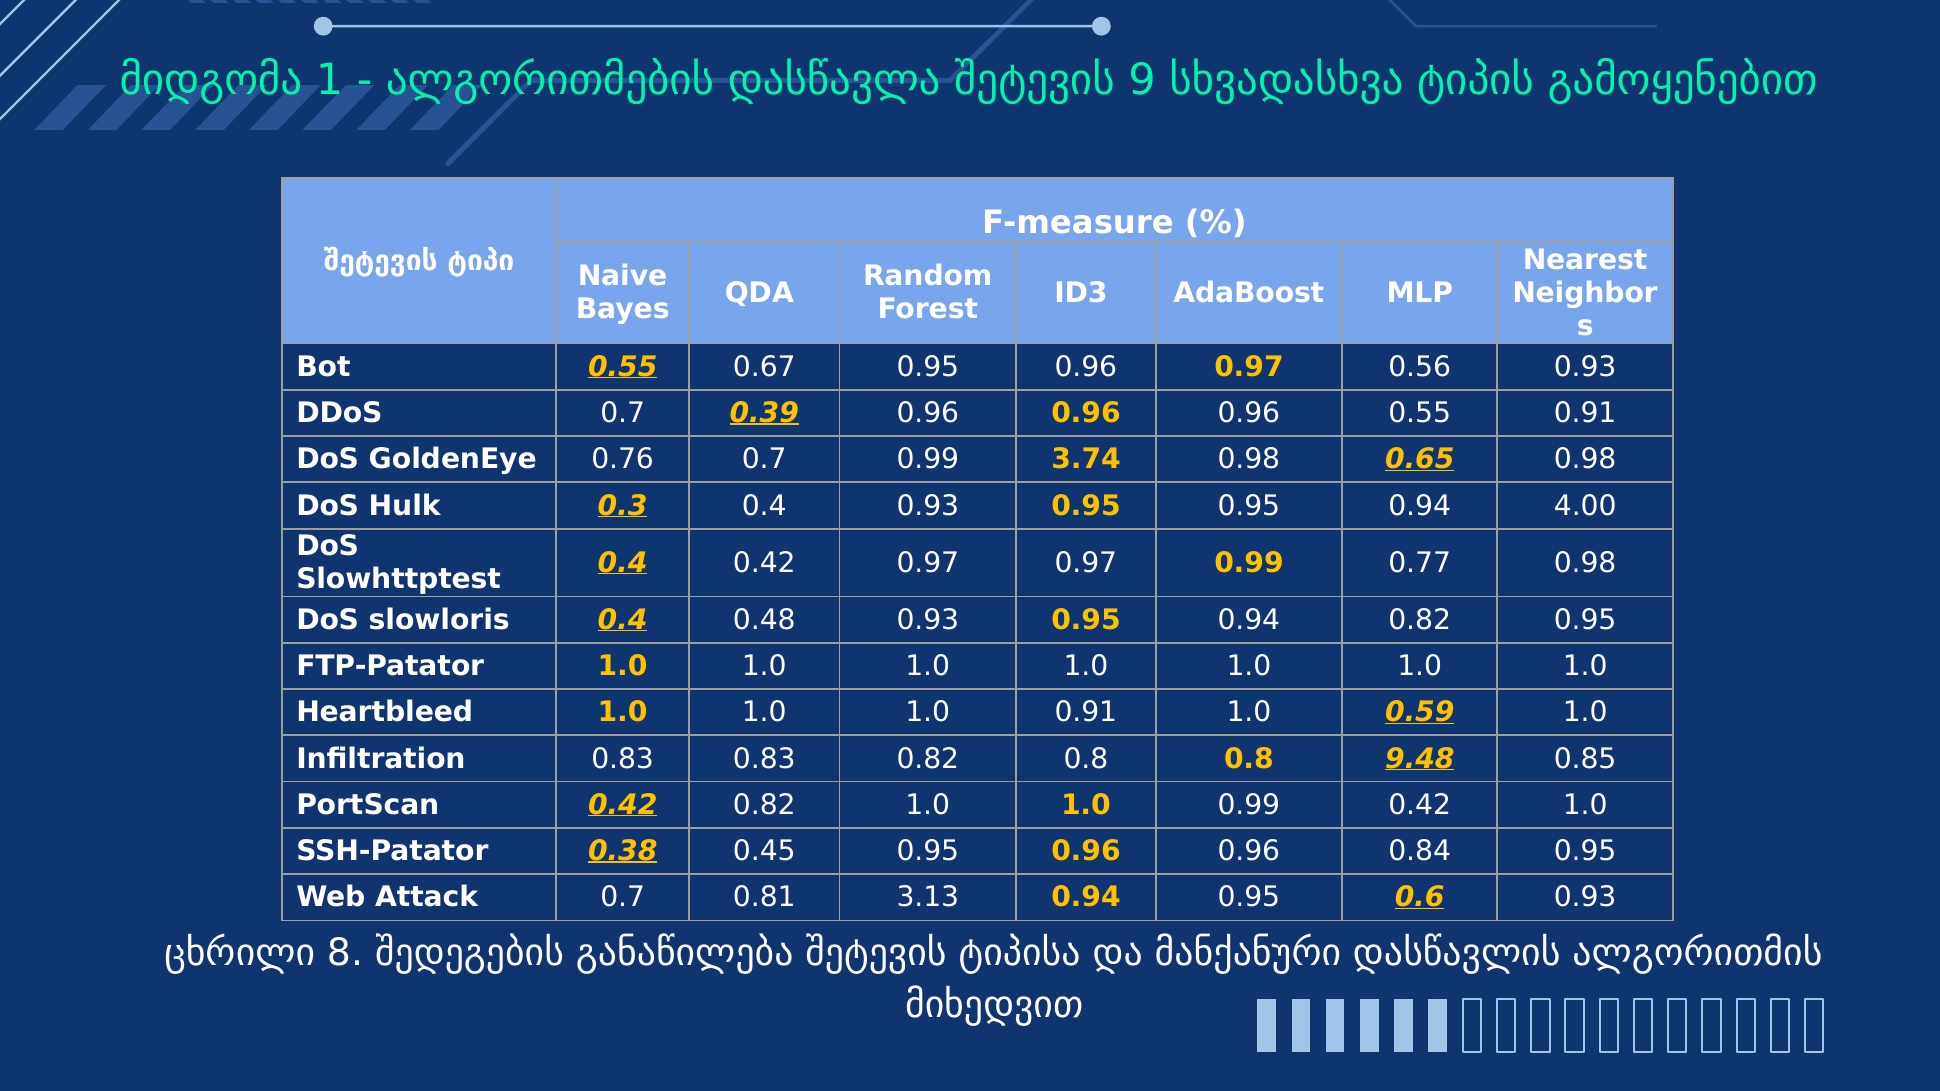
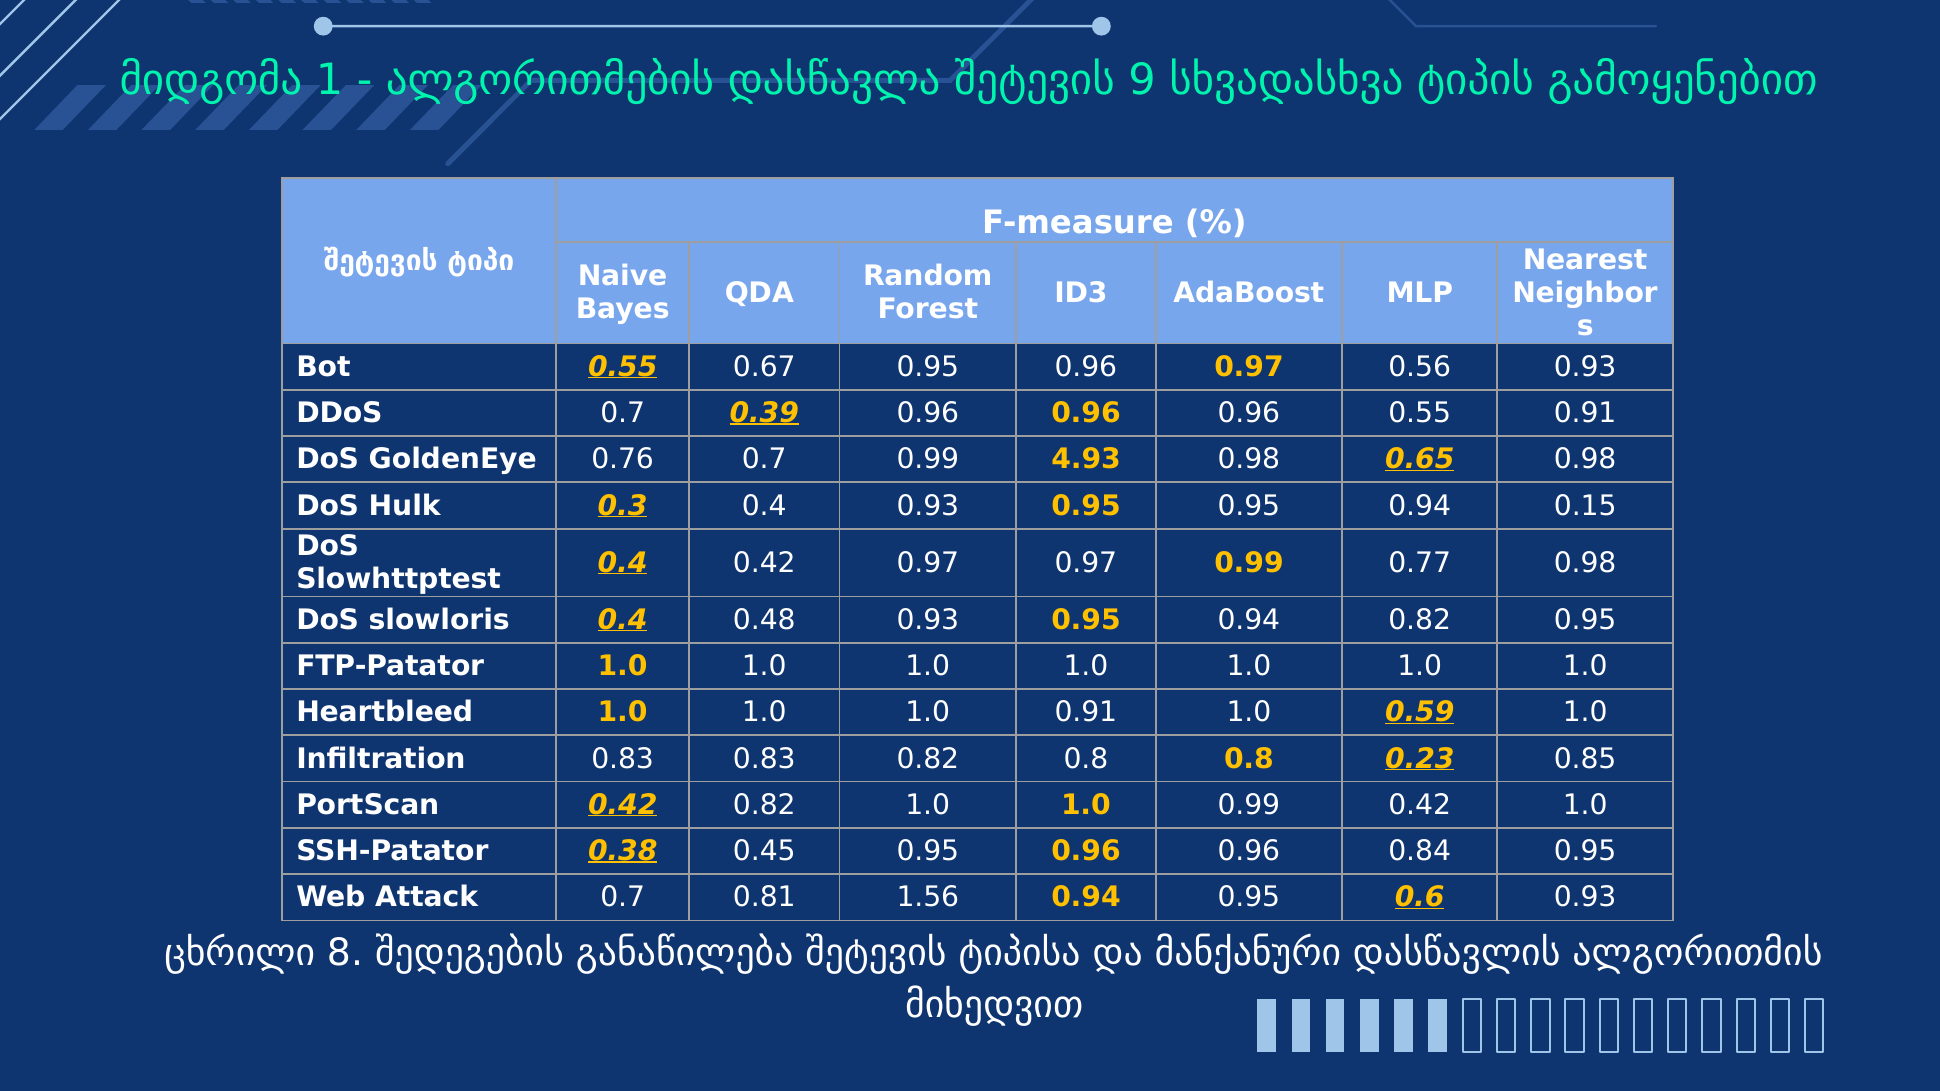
3.74: 3.74 -> 4.93
4.00: 4.00 -> 0.15
9.48: 9.48 -> 0.23
3.13: 3.13 -> 1.56
